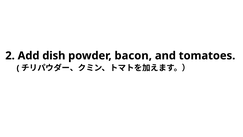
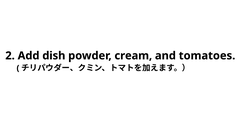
bacon: bacon -> cream
